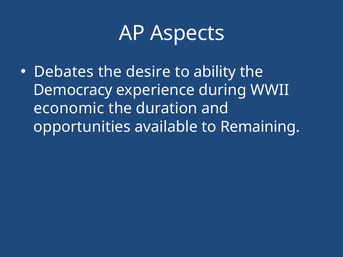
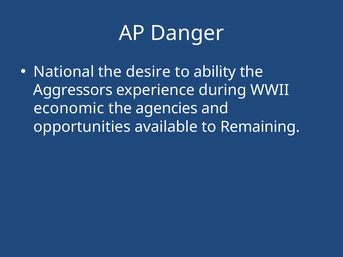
Aspects: Aspects -> Danger
Debates: Debates -> National
Democracy: Democracy -> Aggressors
duration: duration -> agencies
